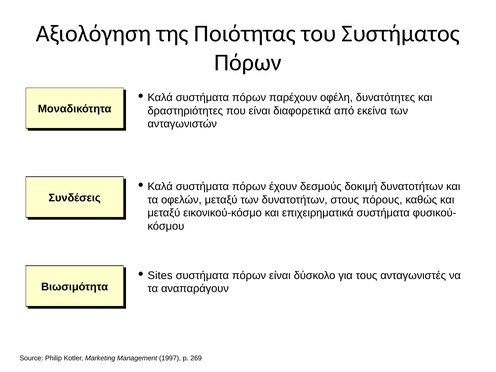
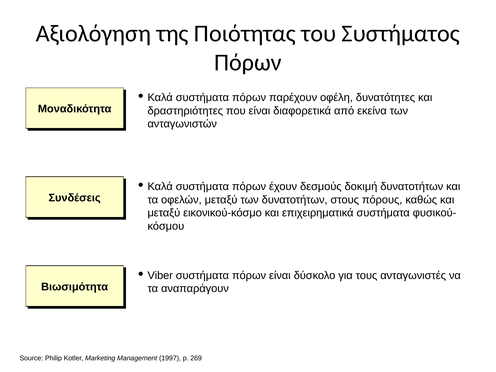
Sites: Sites -> Viber
